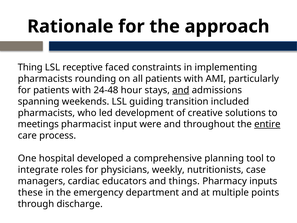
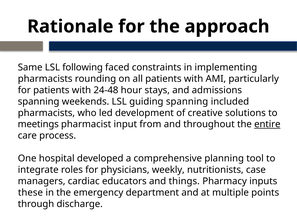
Thing: Thing -> Same
receptive: receptive -> following
and at (181, 90) underline: present -> none
guiding transition: transition -> spanning
were: were -> from
